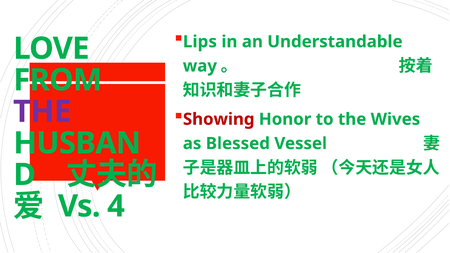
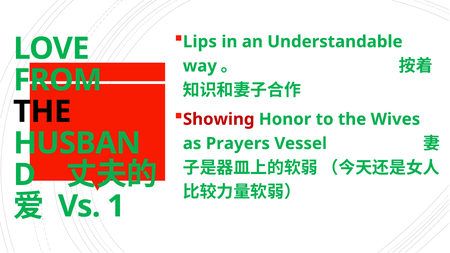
THE at (42, 112) colour: purple -> black
Blessed: Blessed -> Prayers
4: 4 -> 1
